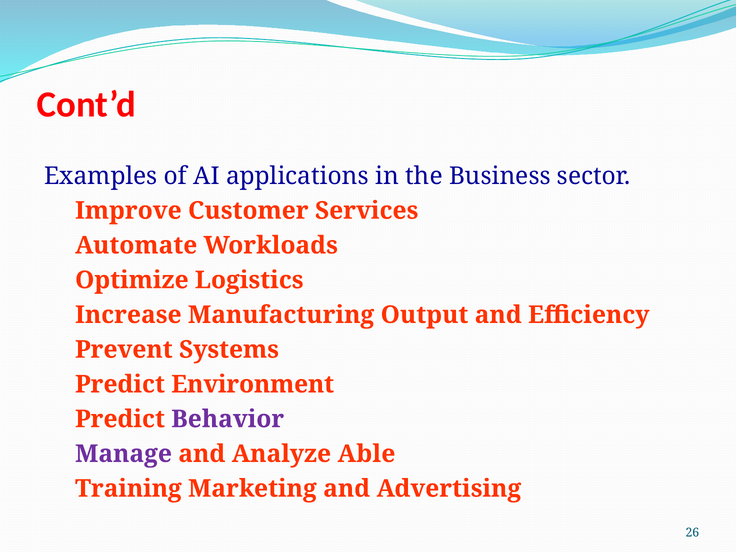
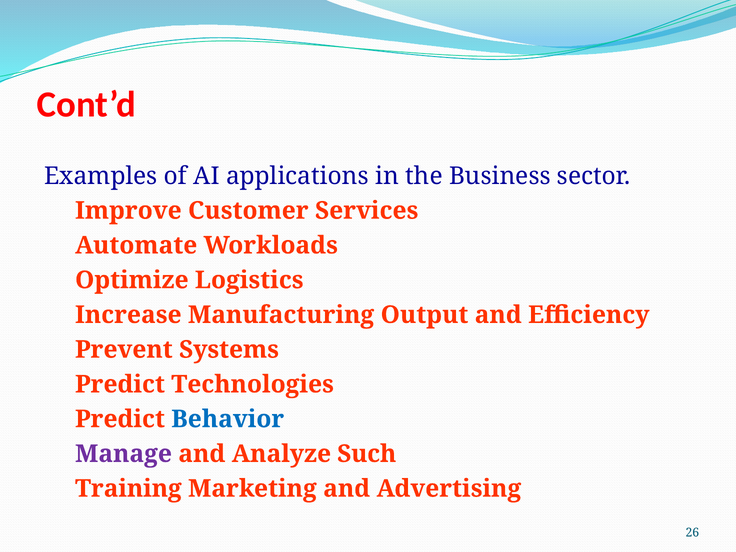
Environment: Environment -> Technologies
Behavior colour: purple -> blue
Able: Able -> Such
